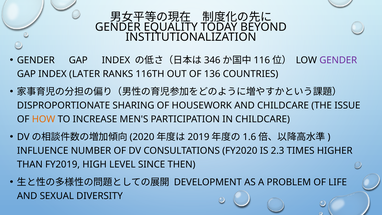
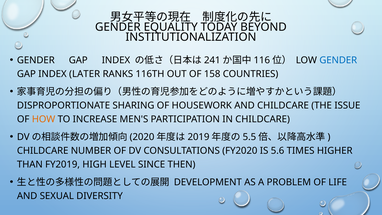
346: 346 -> 241
GENDER at (338, 60) colour: purple -> blue
136: 136 -> 158
1.6: 1.6 -> 5.5
INFLUENCE at (43, 151): INFLUENCE -> CHILDCARE
2.3: 2.3 -> 5.6
